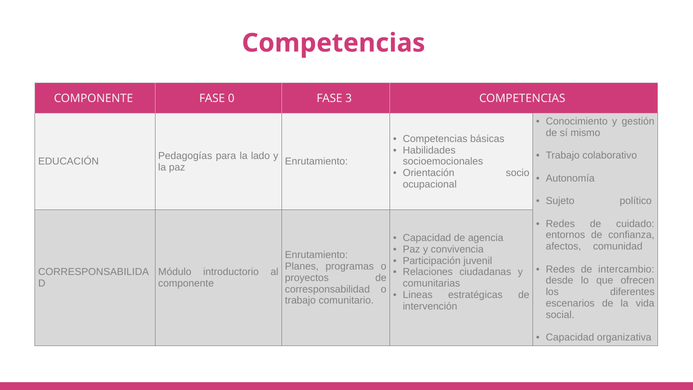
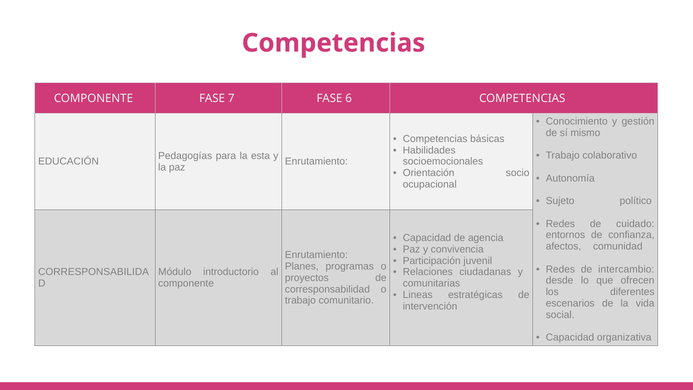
0: 0 -> 7
3: 3 -> 6
lado: lado -> esta
